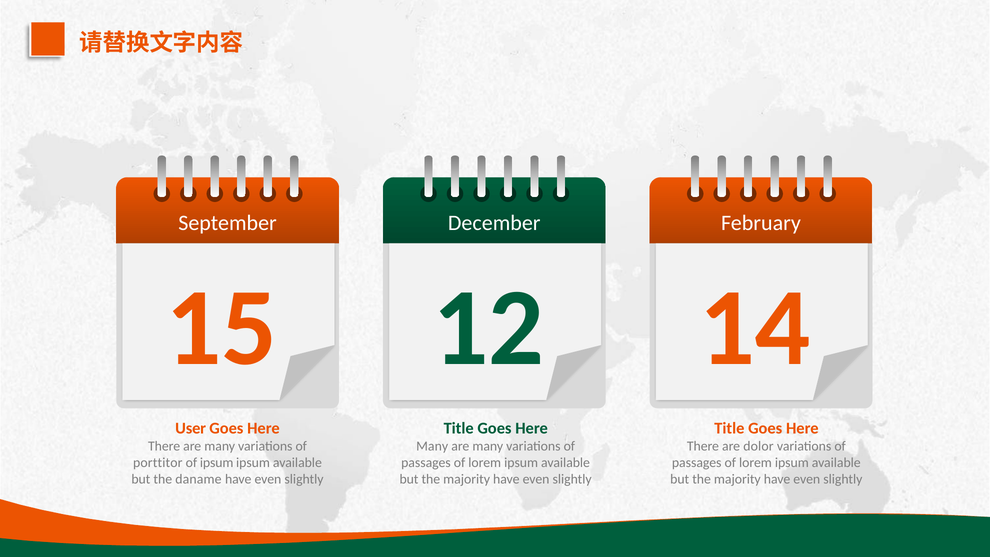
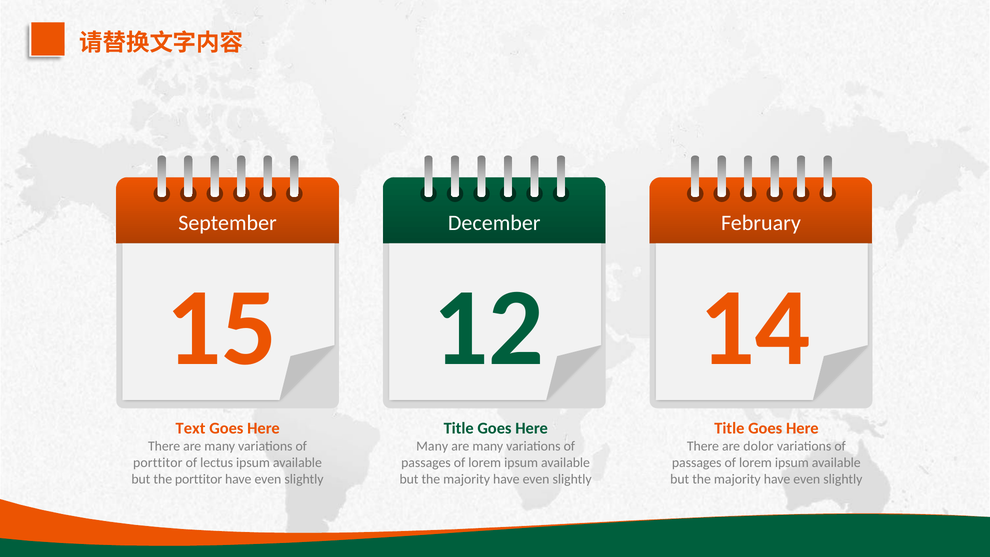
User: User -> Text
of ipsum: ipsum -> lectus
the daname: daname -> porttitor
